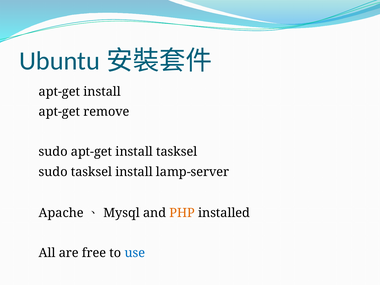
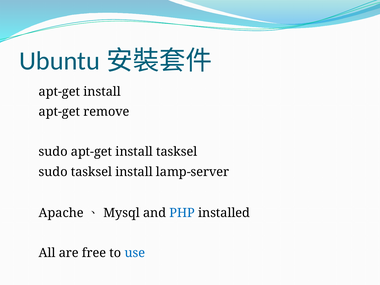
PHP colour: orange -> blue
